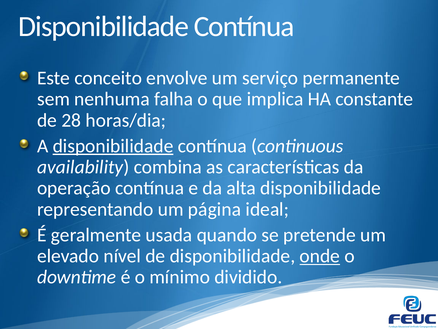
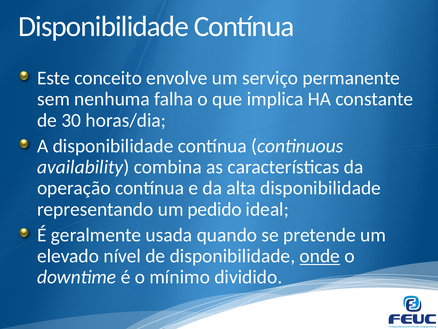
28: 28 -> 30
disponibilidade at (113, 146) underline: present -> none
página: página -> pedido
